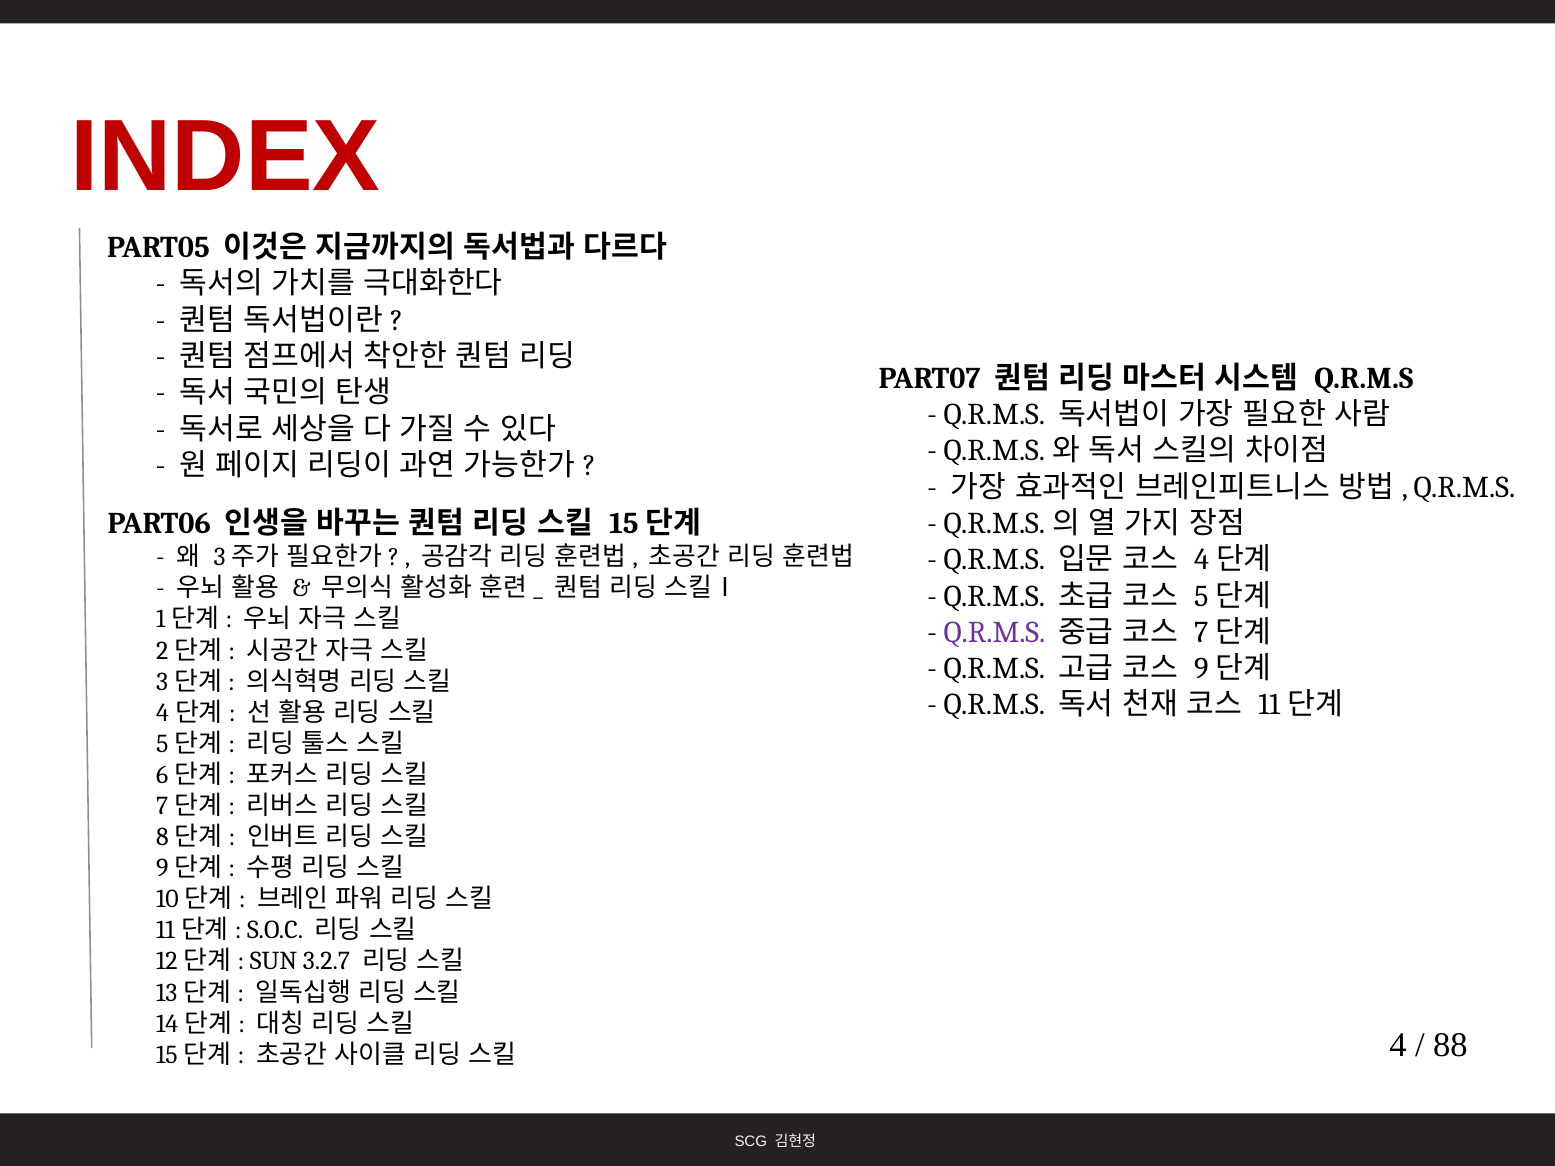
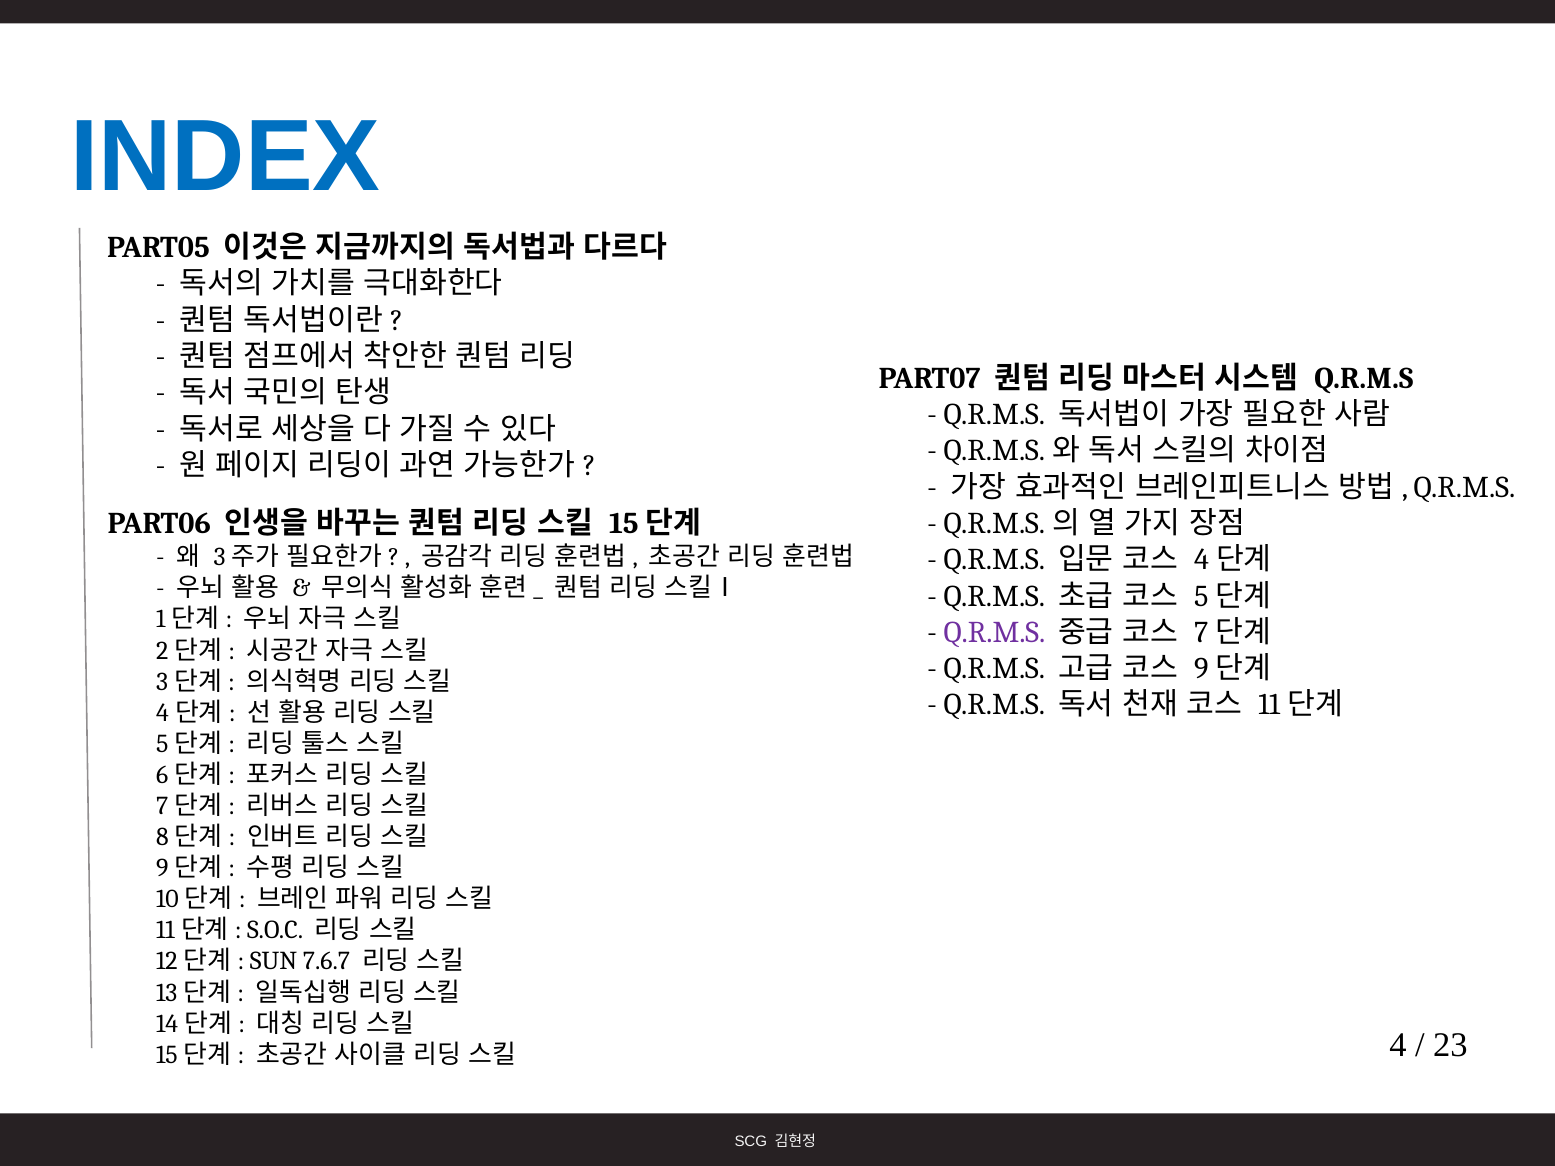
INDEX colour: red -> blue
3.2.7: 3.2.7 -> 7.6.7
88: 88 -> 23
